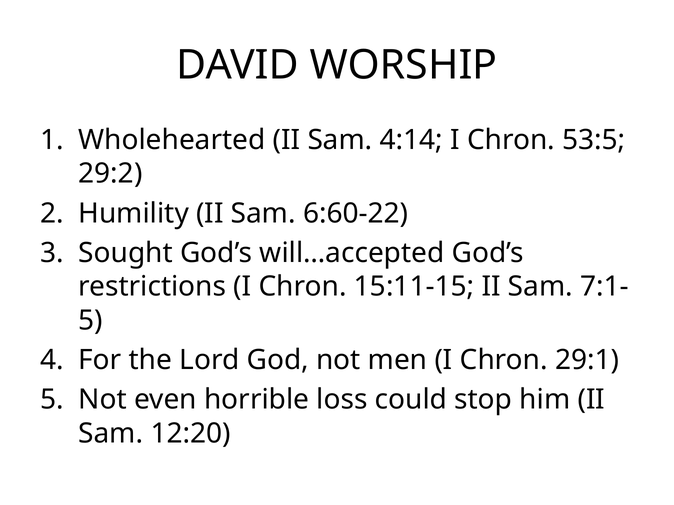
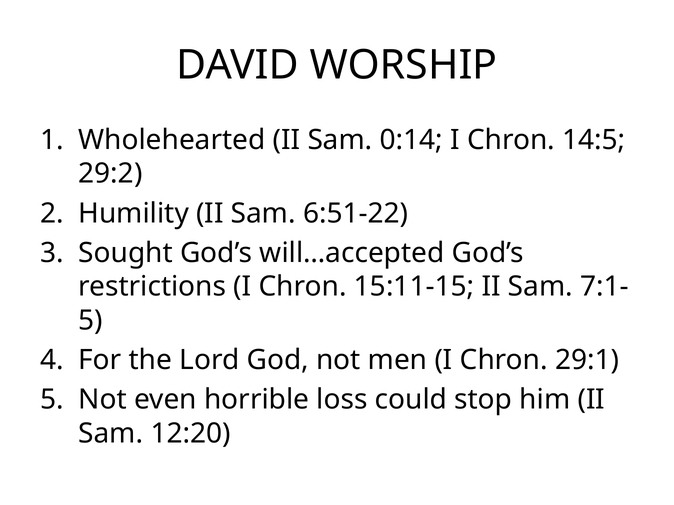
4:14: 4:14 -> 0:14
53:5: 53:5 -> 14:5
6:60-22: 6:60-22 -> 6:51-22
